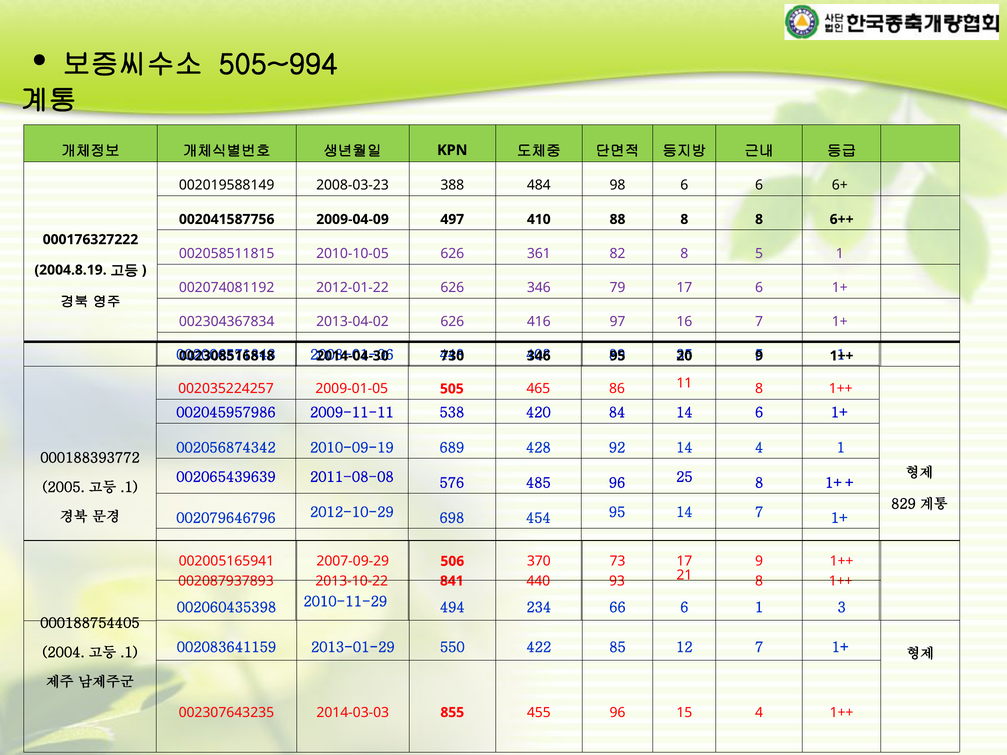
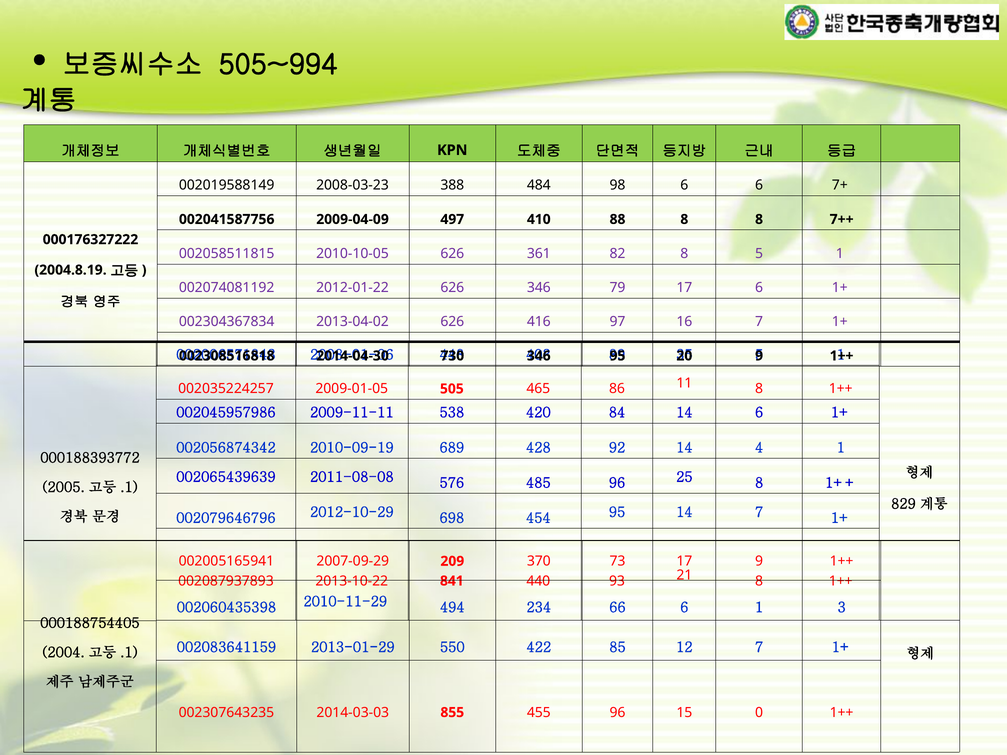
6+: 6+ -> 7+
6++: 6++ -> 7++
506: 506 -> 209
15 4: 4 -> 0
